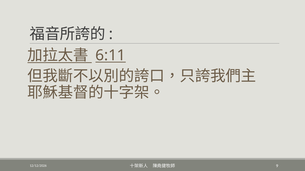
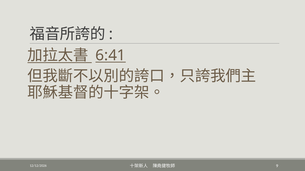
6:11: 6:11 -> 6:41
